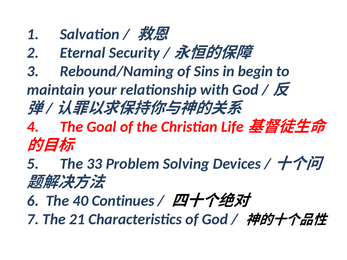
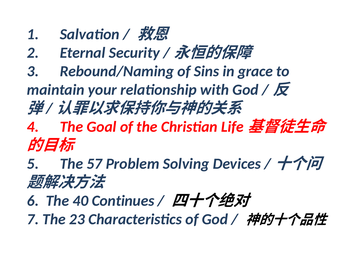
begin: begin -> grace
33: 33 -> 57
21: 21 -> 23
